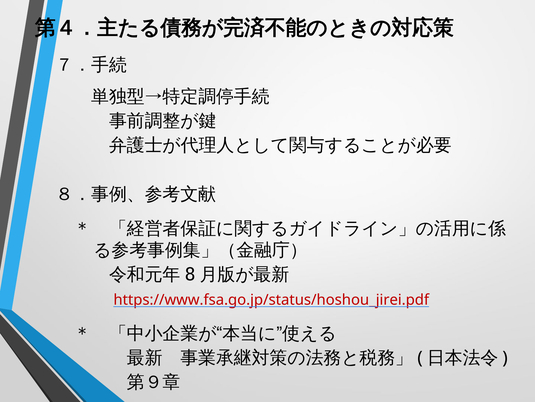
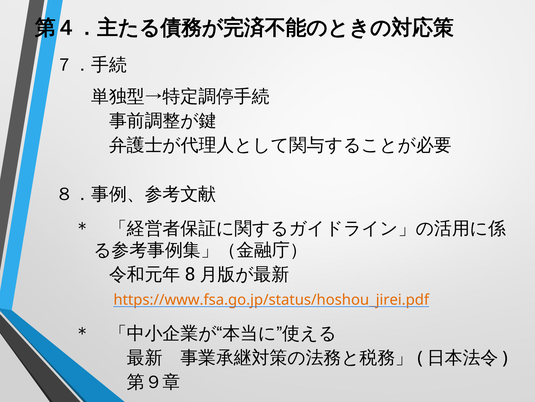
https://www.fsa.go.jp/status/hoshou_jirei.pdf colour: red -> orange
